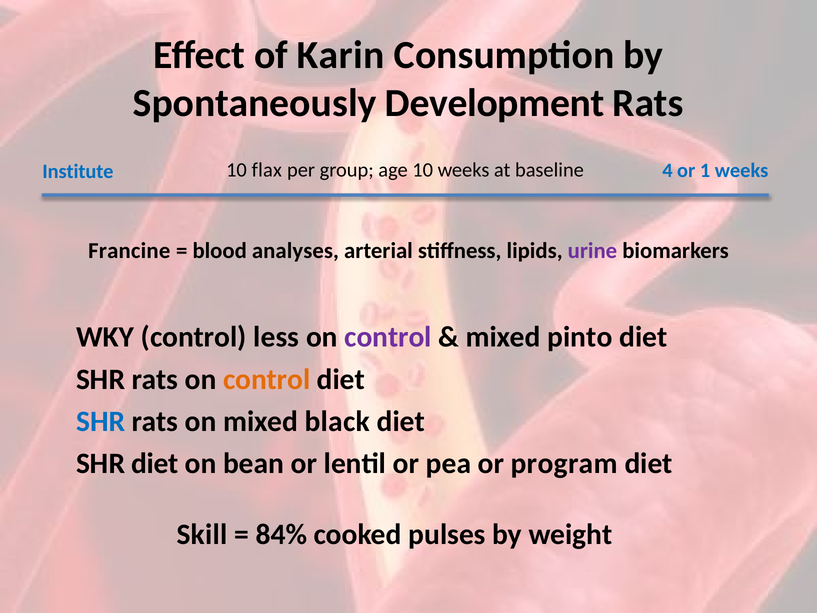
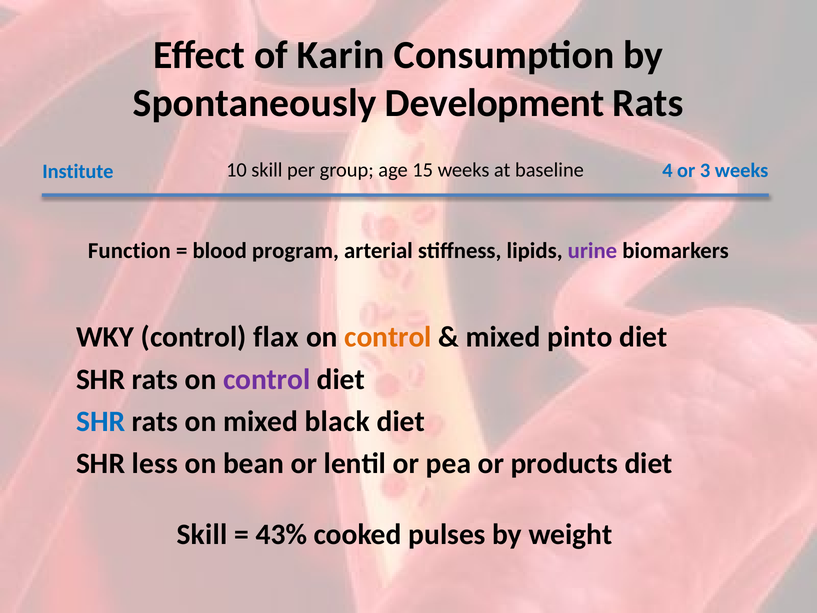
10 flax: flax -> skill
age 10: 10 -> 15
1: 1 -> 3
Francine: Francine -> Function
analyses: analyses -> program
less: less -> flax
control at (388, 337) colour: purple -> orange
control at (267, 379) colour: orange -> purple
SHR diet: diet -> less
program: program -> products
84%: 84% -> 43%
